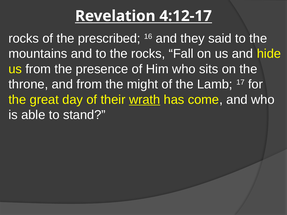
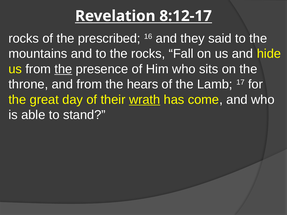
4:12-17: 4:12-17 -> 8:12-17
the at (63, 69) underline: none -> present
might: might -> hears
